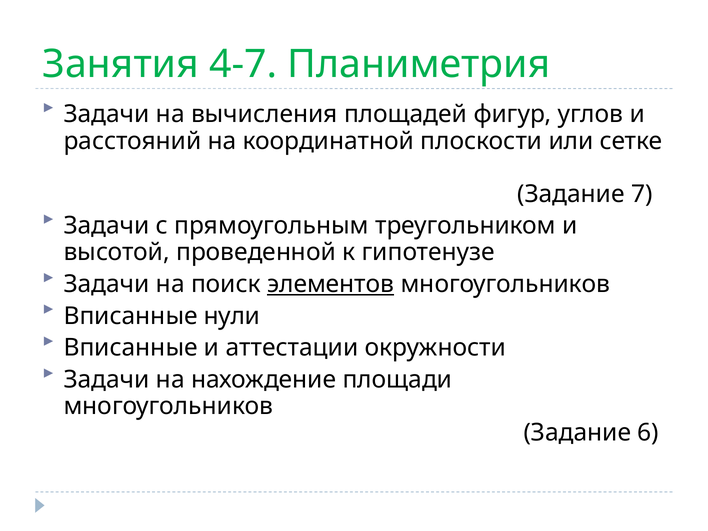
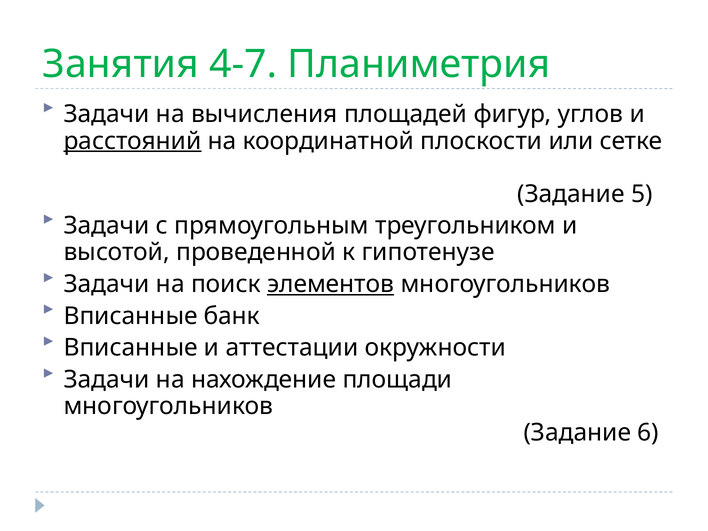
расстояний underline: none -> present
7: 7 -> 5
нули: нули -> банк
